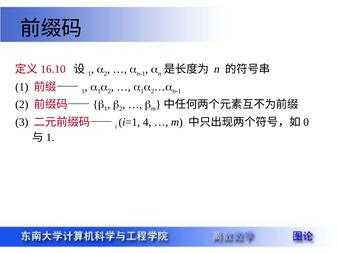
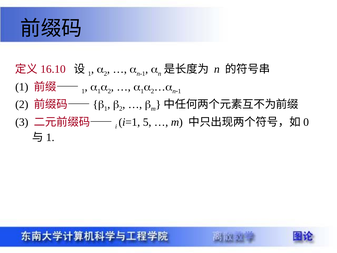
4: 4 -> 5
